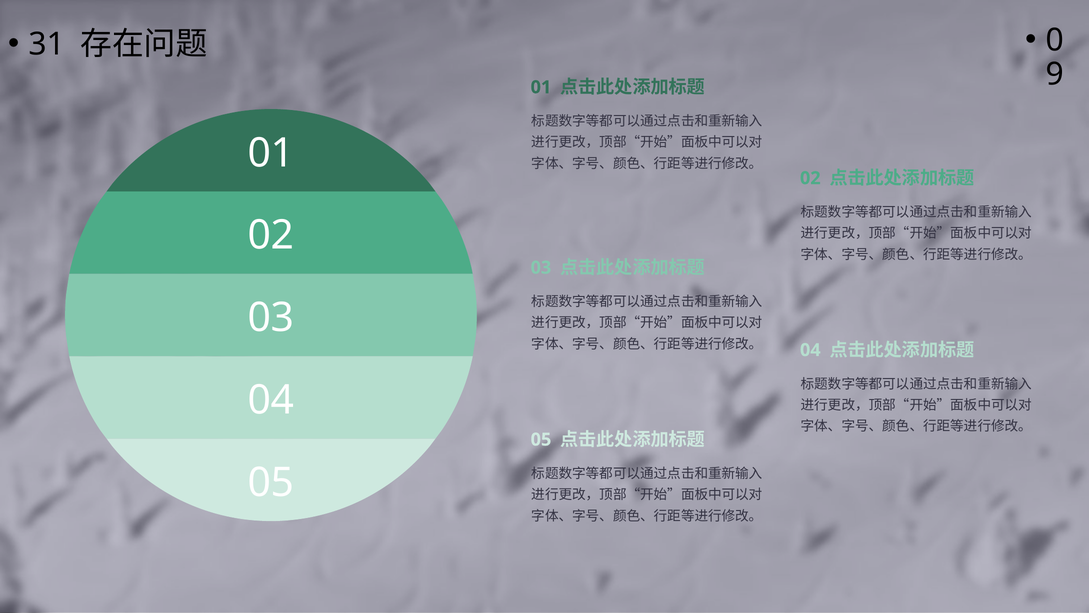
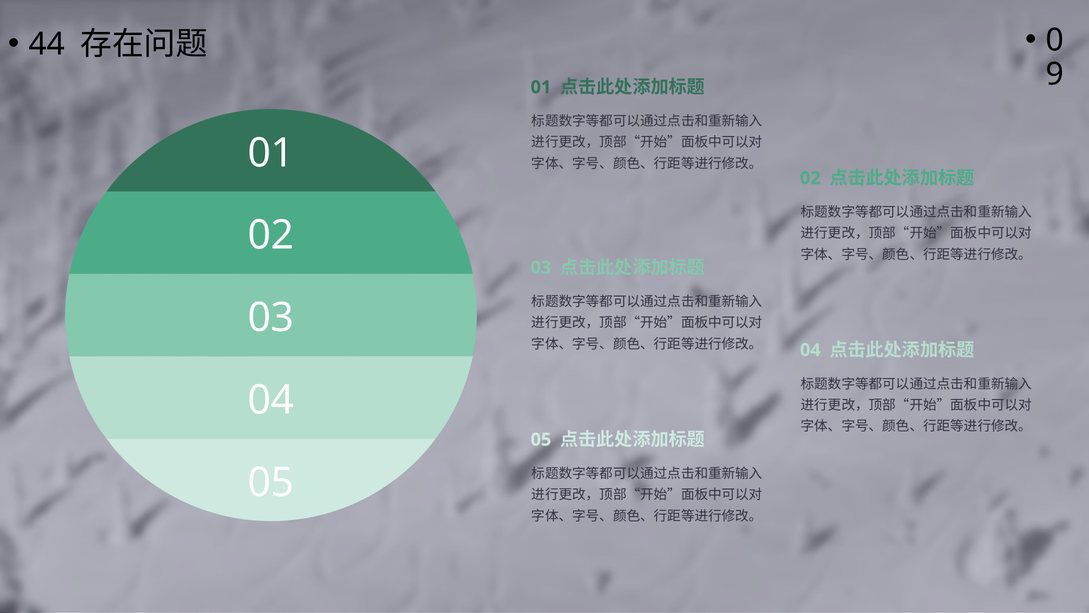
31: 31 -> 44
